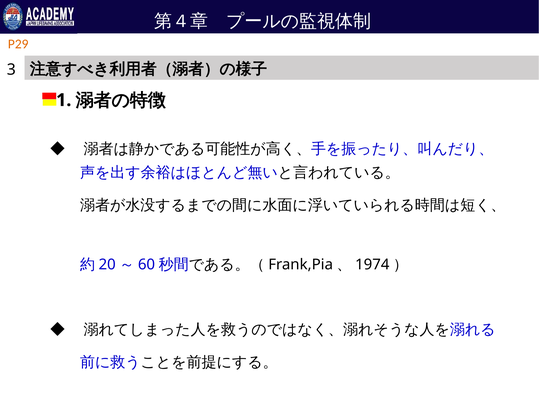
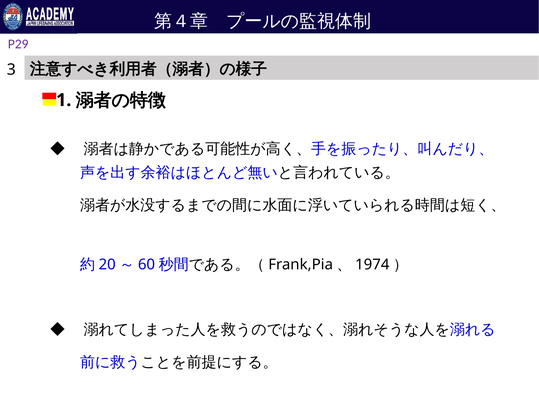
P29 colour: orange -> purple
